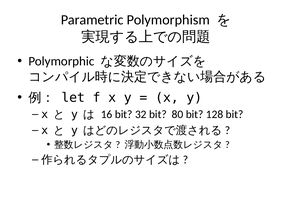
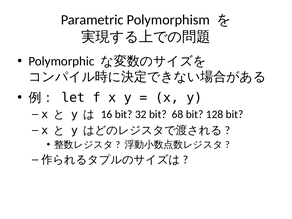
80: 80 -> 68
